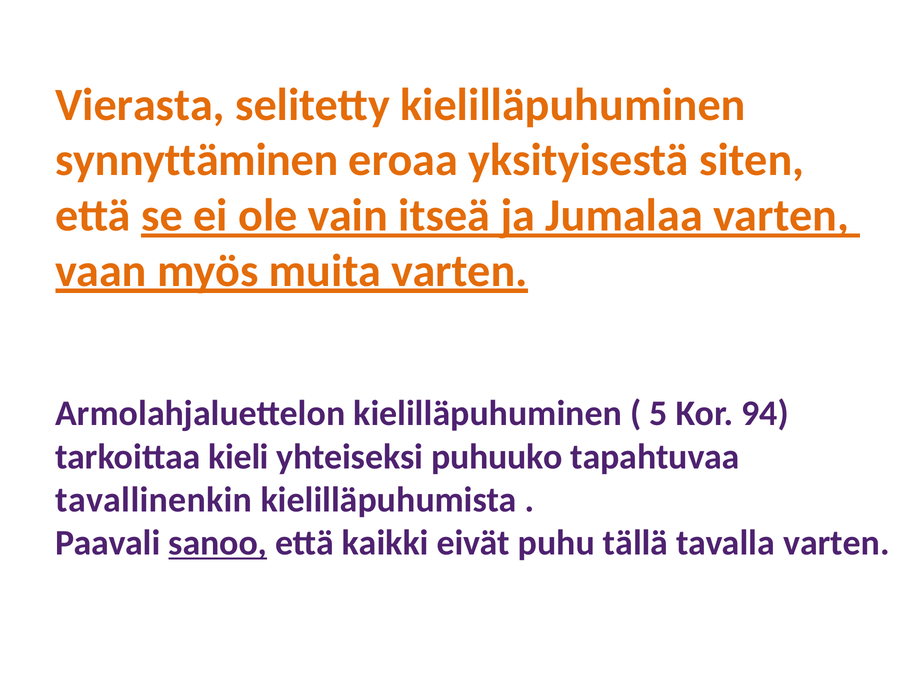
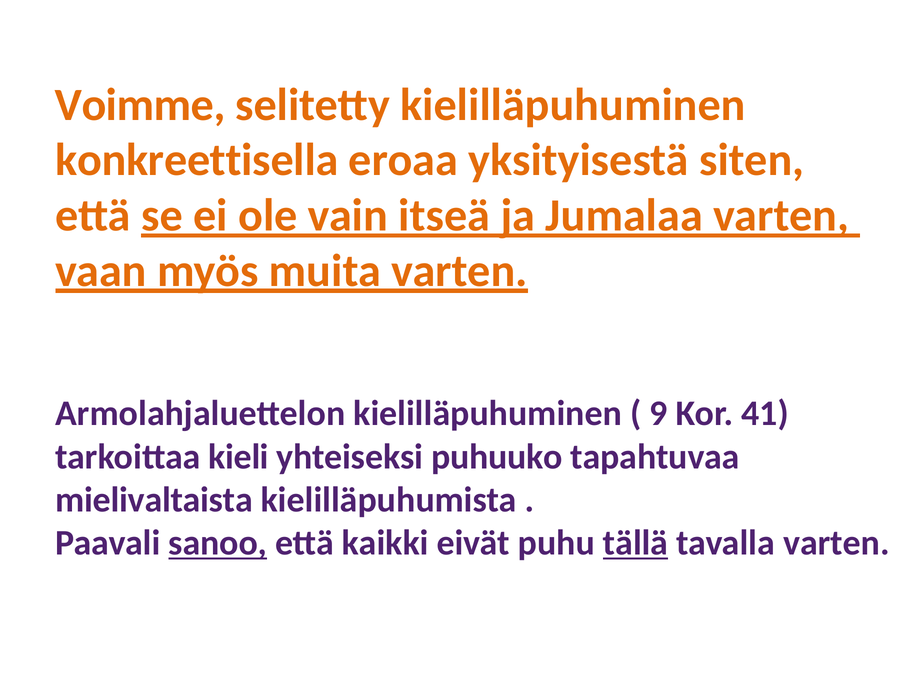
Vierasta: Vierasta -> Voimme
synnyttäminen: synnyttäminen -> konkreettisella
5: 5 -> 9
94: 94 -> 41
tavallinenkin: tavallinenkin -> mielivaltaista
tällä underline: none -> present
